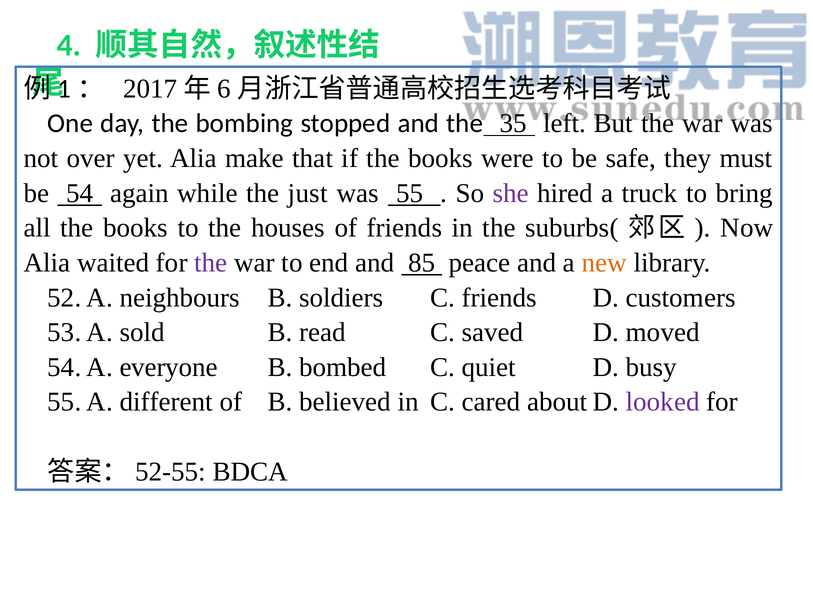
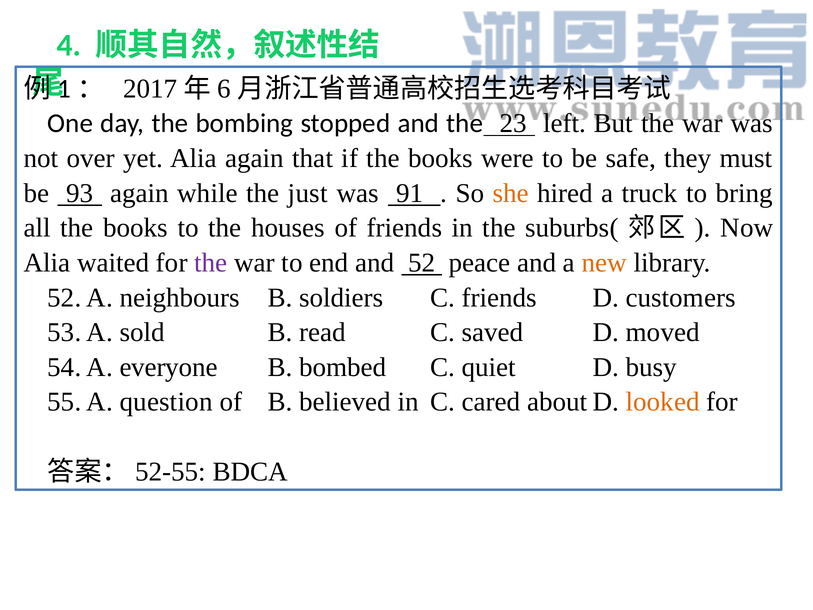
35: 35 -> 23
Alia make: make -> again
be 54: 54 -> 93
was 55: 55 -> 91
she colour: purple -> orange
and 85: 85 -> 52
different: different -> question
looked colour: purple -> orange
